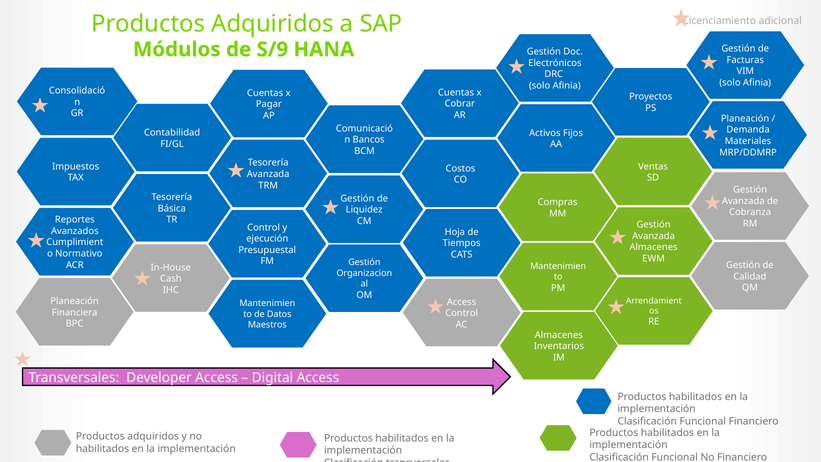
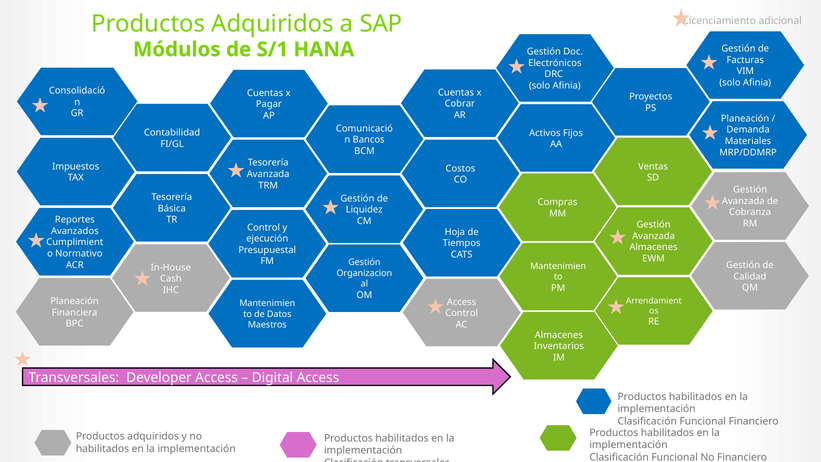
S/9: S/9 -> S/1
